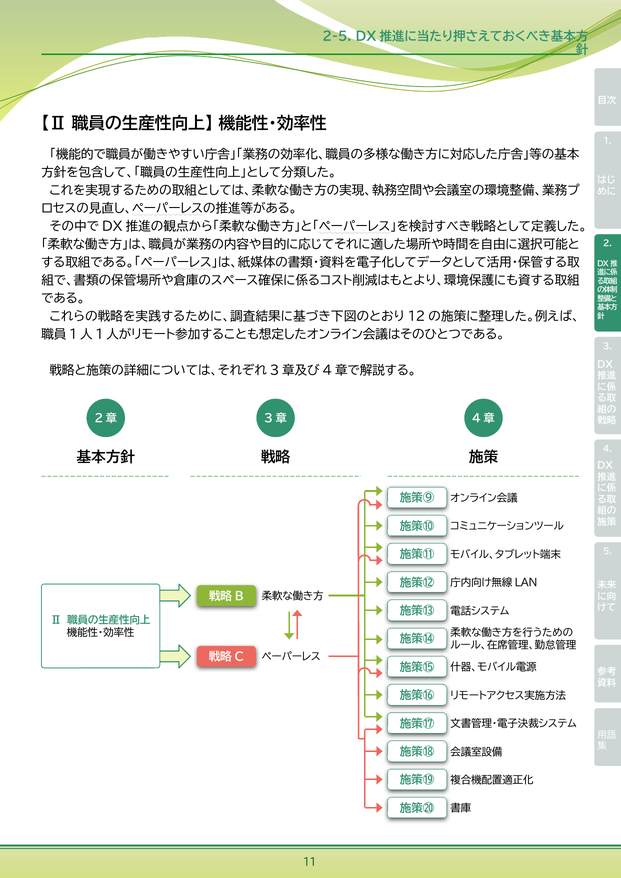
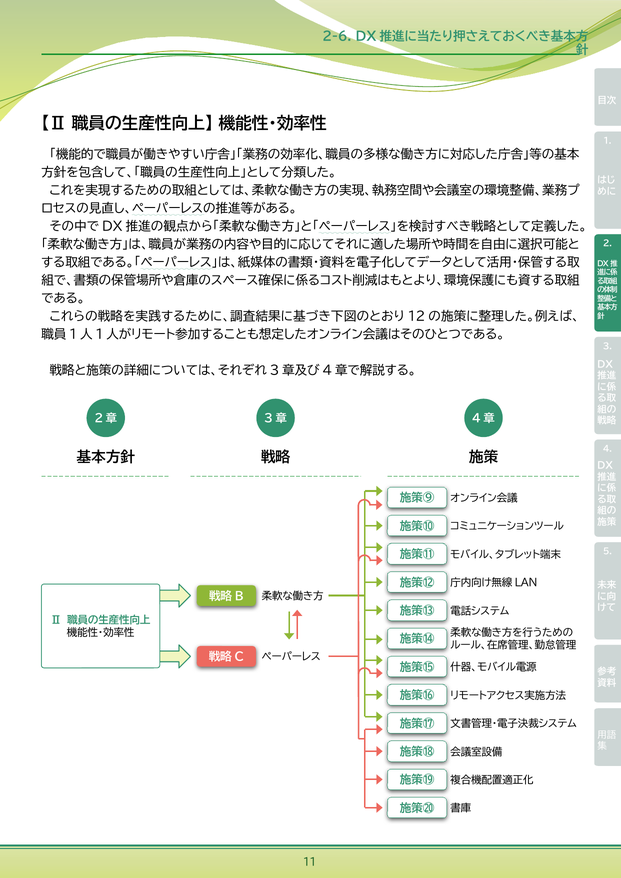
2-5: 2-5 -> 2-6
